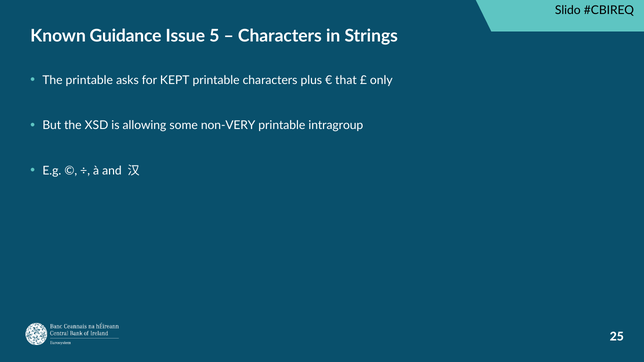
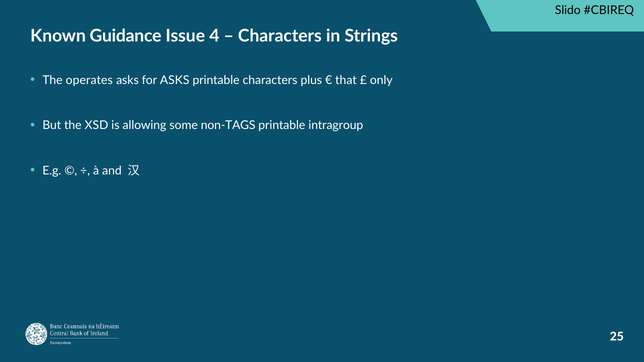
5: 5 -> 4
The printable: printable -> operates
for KEPT: KEPT -> ASKS
non-VERY: non-VERY -> non-TAGS
